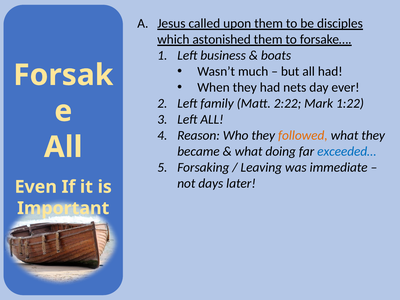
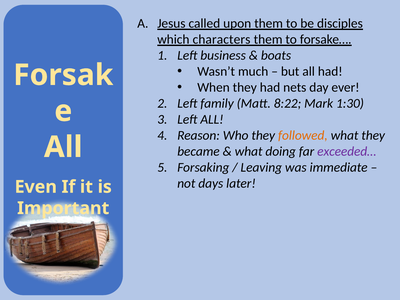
astonished: astonished -> characters
2:22: 2:22 -> 8:22
1:22: 1:22 -> 1:30
exceeded… colour: blue -> purple
